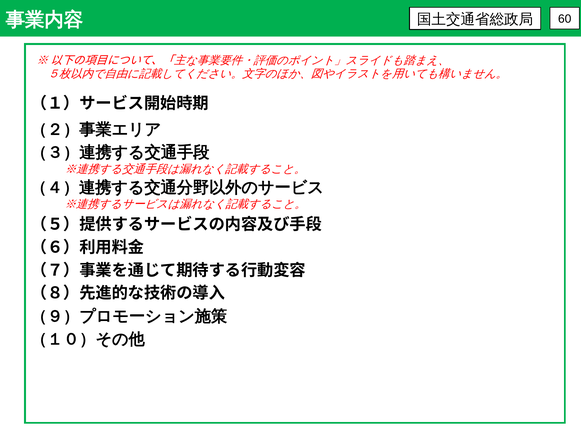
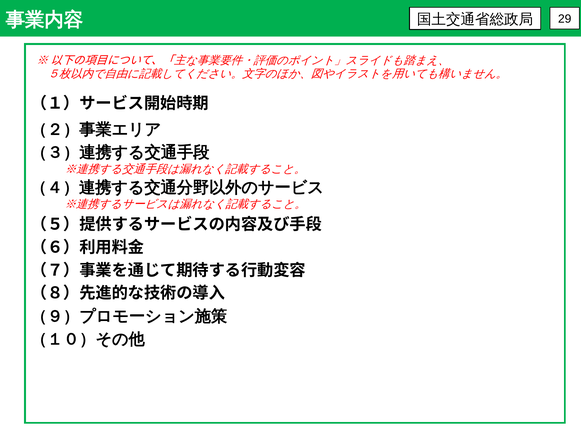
60: 60 -> 29
